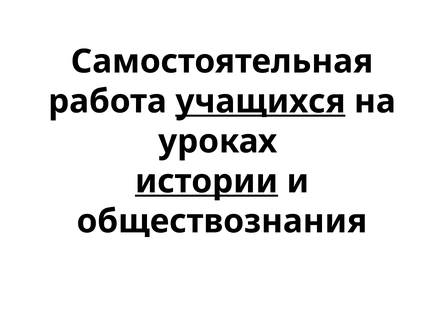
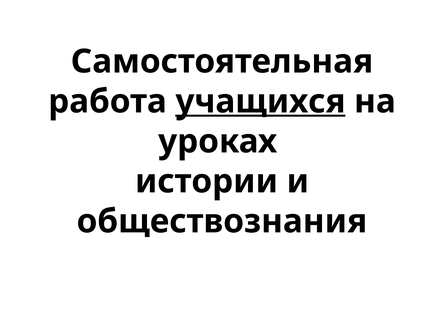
истории underline: present -> none
